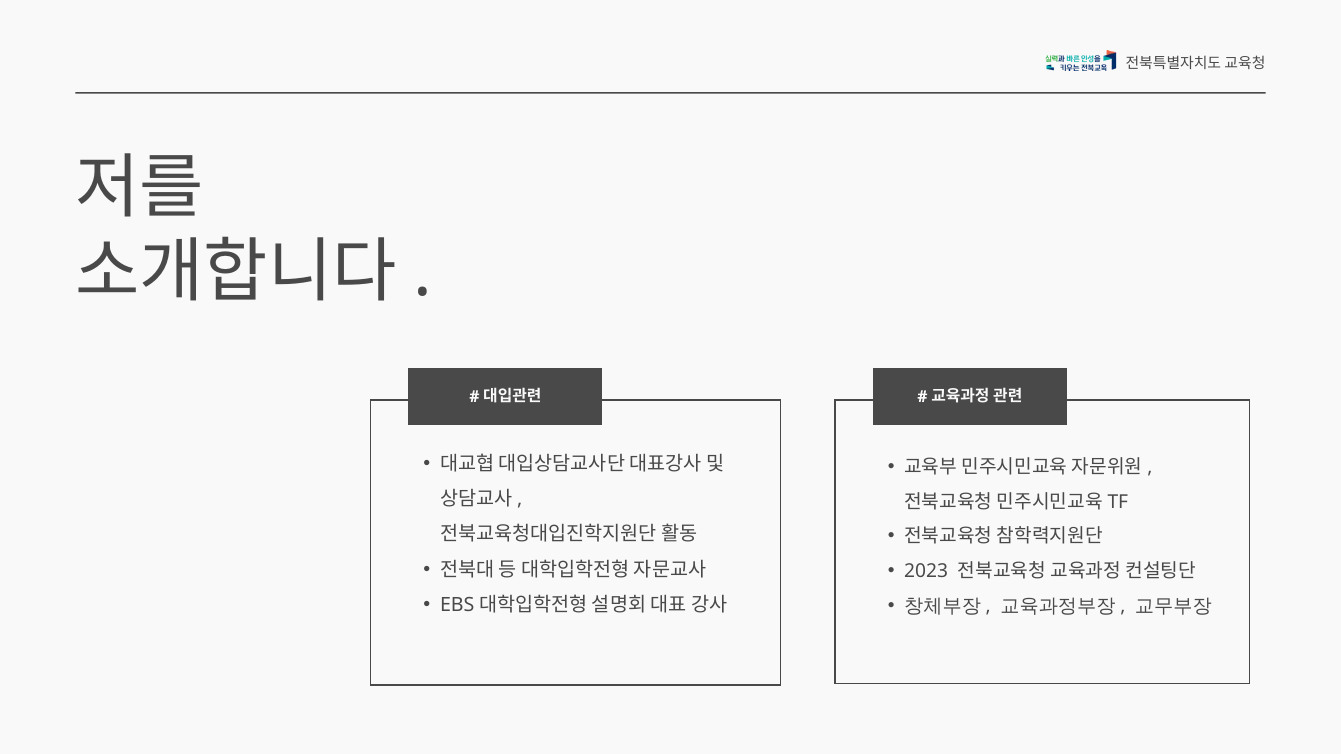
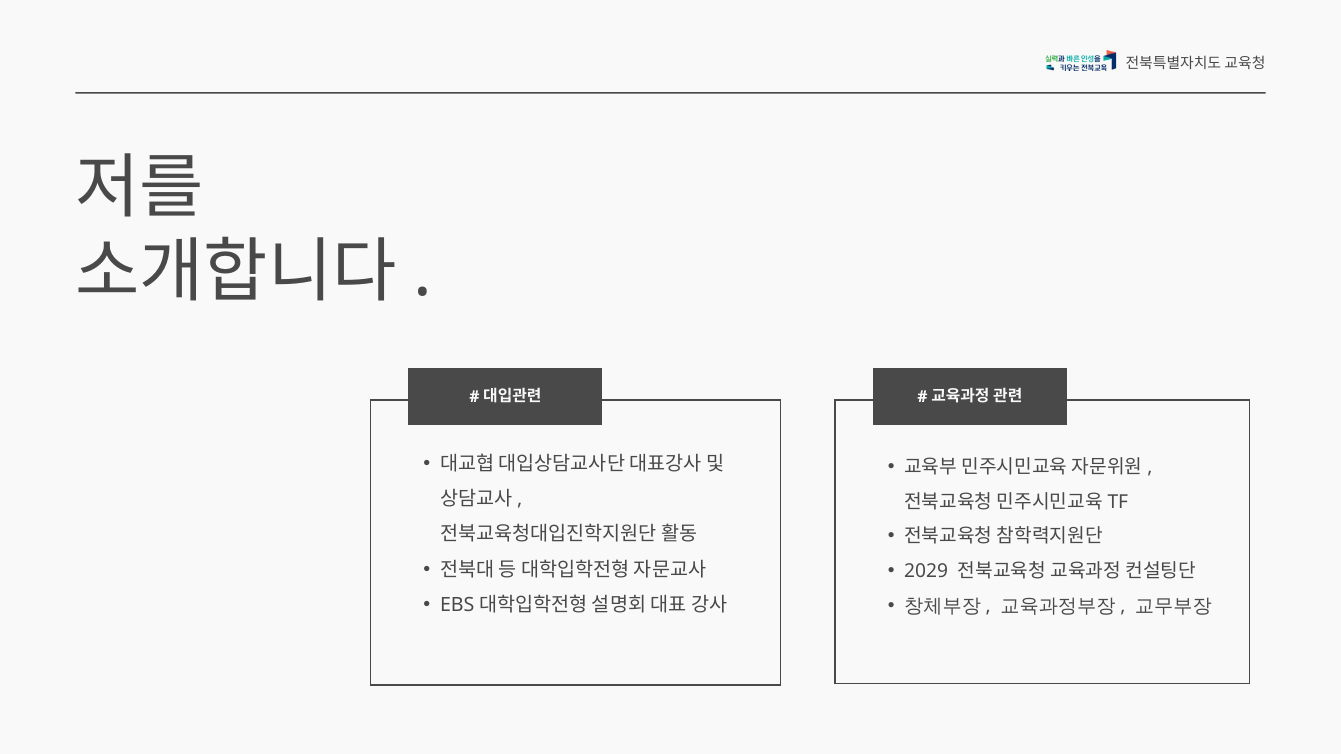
2023: 2023 -> 2029
